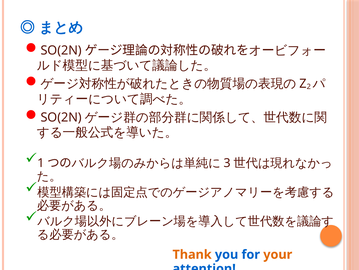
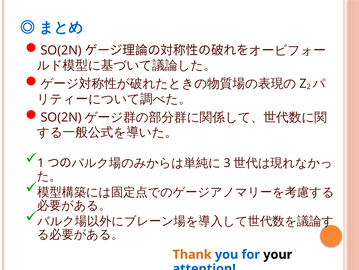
your colour: orange -> black
